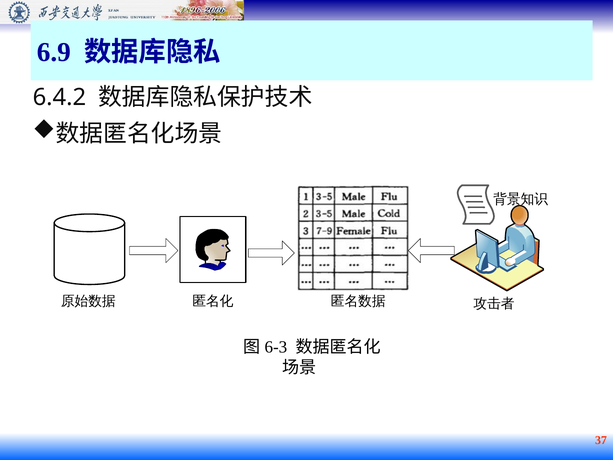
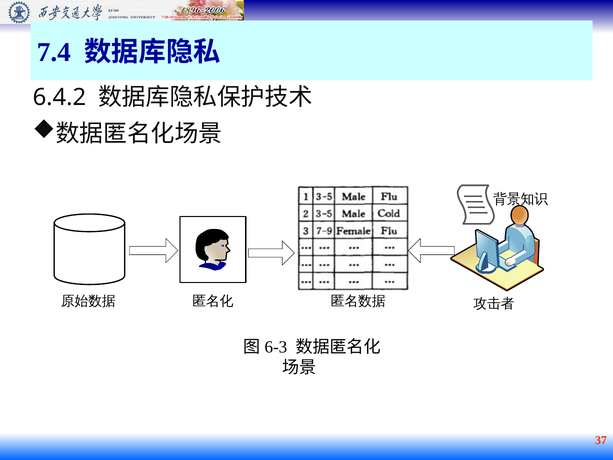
6.9: 6.9 -> 7.4
